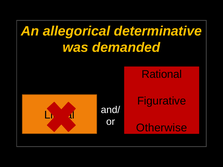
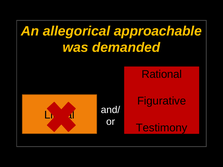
determinative: determinative -> approachable
Otherwise: Otherwise -> Testimony
